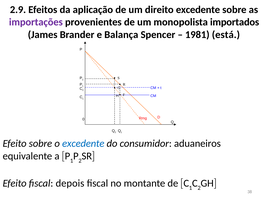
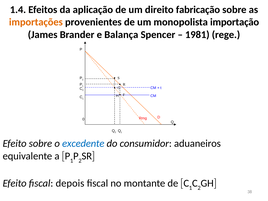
2.9: 2.9 -> 1.4
direito excedente: excedente -> fabricação
importações colour: purple -> orange
importados: importados -> importação
está: está -> rege
